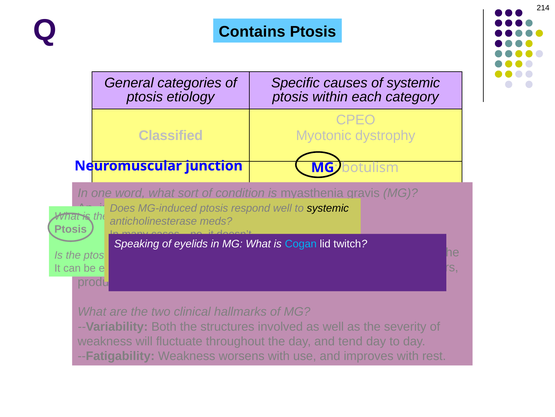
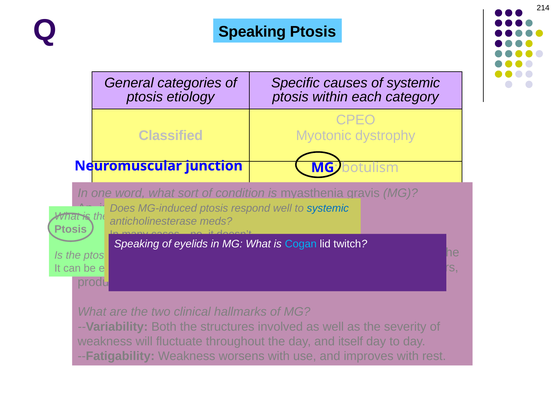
Q Contains: Contains -> Speaking
systemic at (328, 208) colour: black -> blue
tend: tend -> itself
